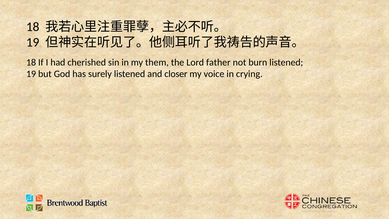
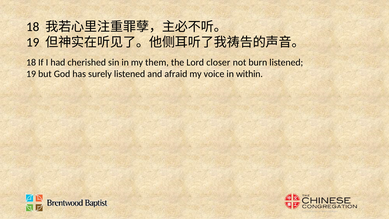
father: father -> closer
closer: closer -> afraid
crying: crying -> within
